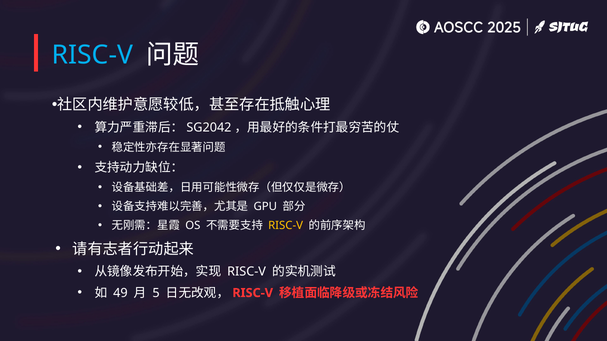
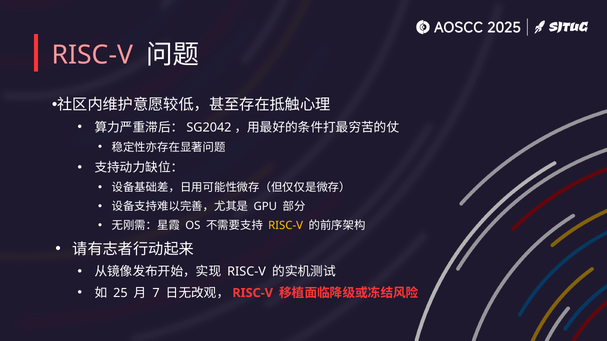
RISC-V at (93, 55) colour: light blue -> pink
49: 49 -> 25
5: 5 -> 7
